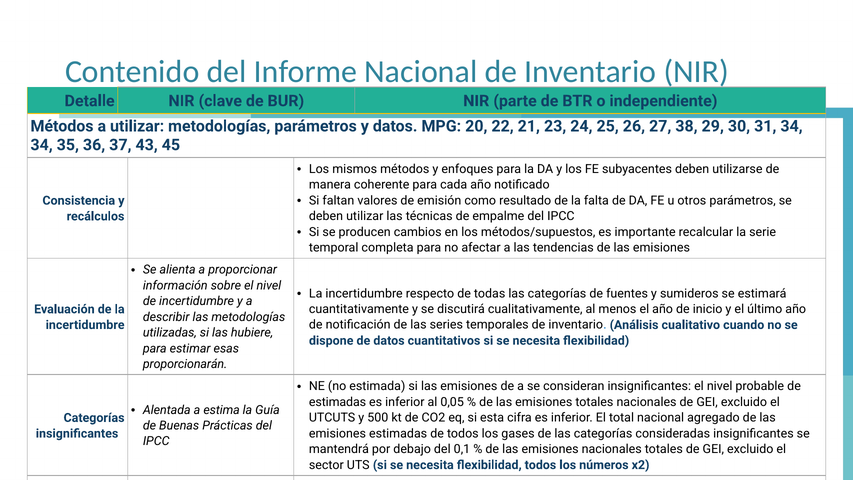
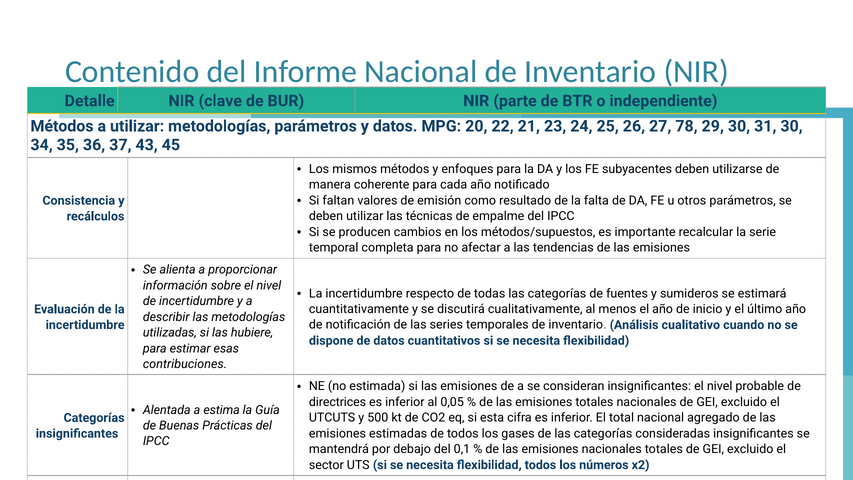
38: 38 -> 78
31 34: 34 -> 30
proporcionarán: proporcionarán -> contribuciones
estimadas at (338, 402): estimadas -> directrices
